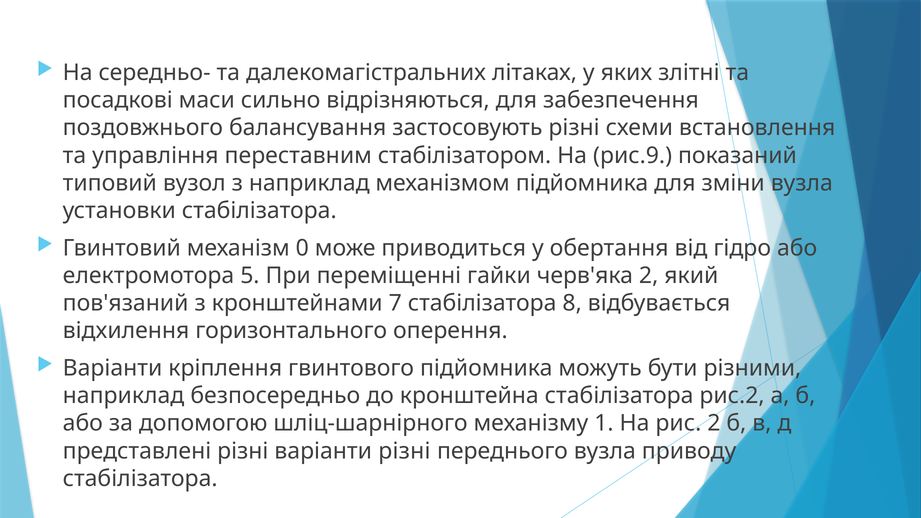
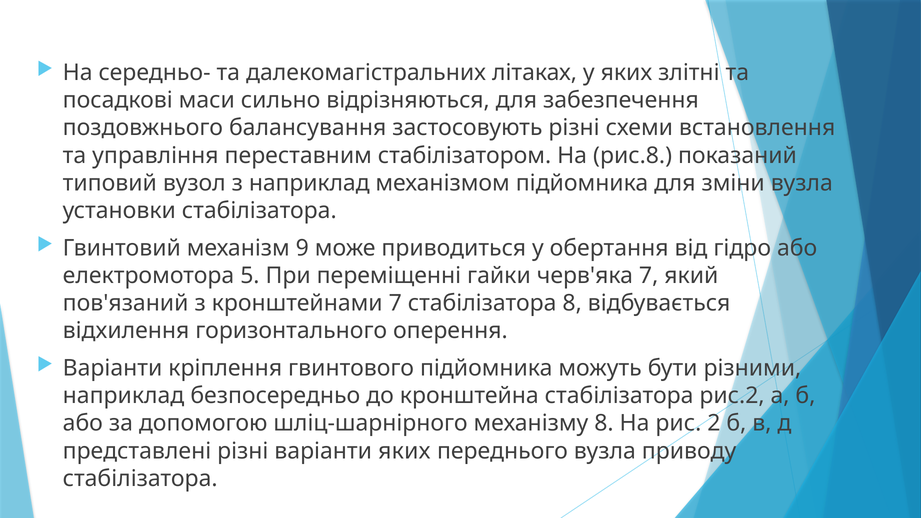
рис.9: рис.9 -> рис.8
0: 0 -> 9
черв'яка 2: 2 -> 7
механізму 1: 1 -> 8
варіанти різні: різні -> яких
